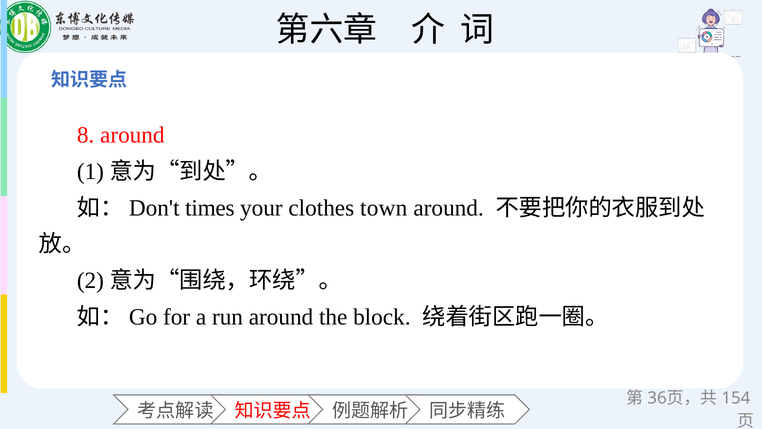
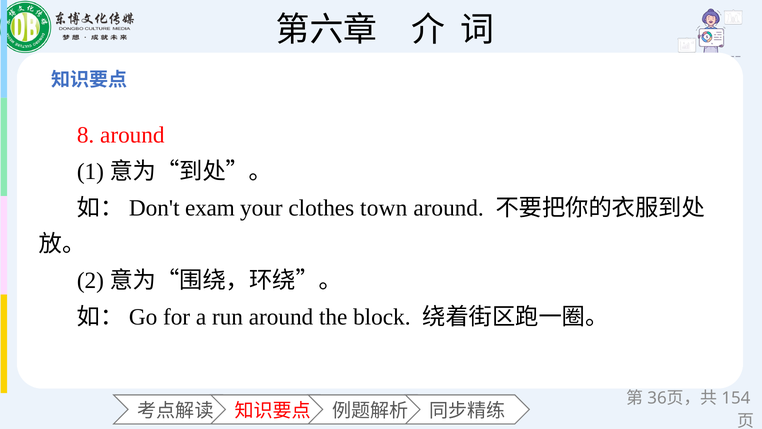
times: times -> exam
